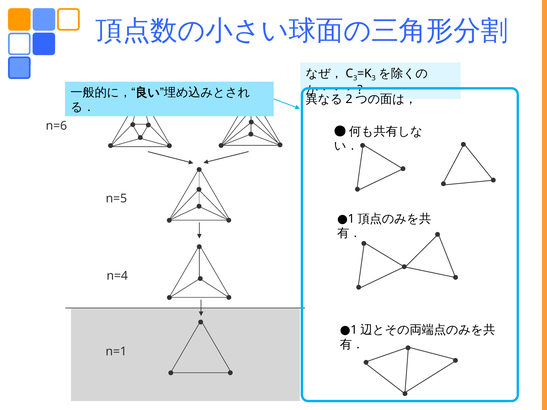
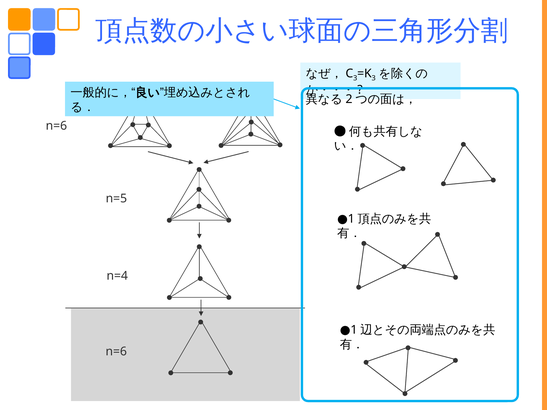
n=1 at (116, 352): n=1 -> n=6
